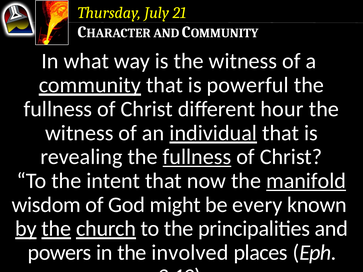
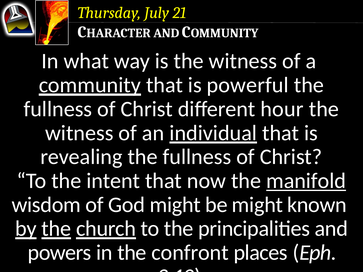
fullness at (197, 157) underline: present -> none
be every: every -> might
involved: involved -> confront
